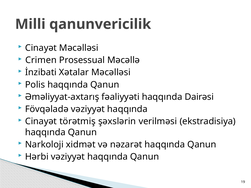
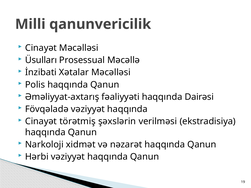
Crimen: Crimen -> Üsulları
